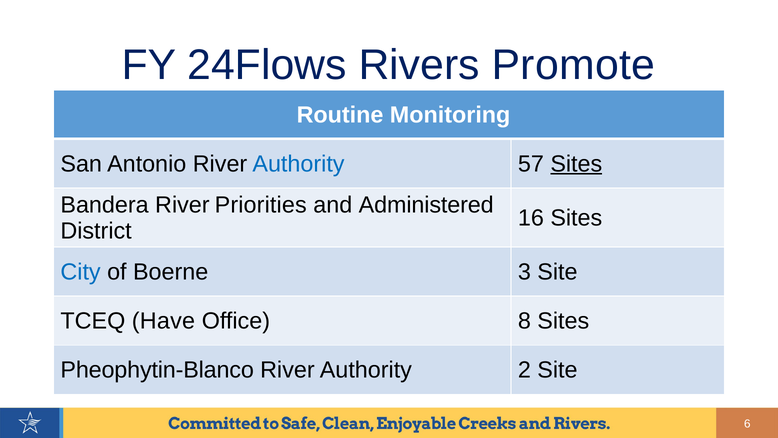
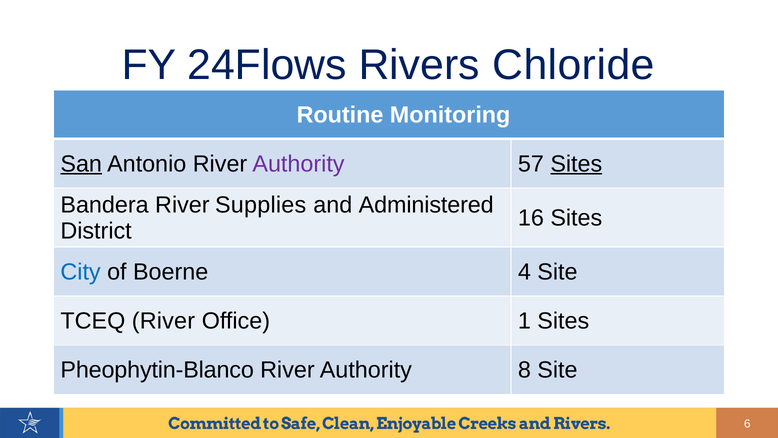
Promote: Promote -> Chloride
San underline: none -> present
Authority at (298, 164) colour: blue -> purple
Priorities: Priorities -> Supplies
3: 3 -> 4
TCEQ Have: Have -> River
8: 8 -> 1
2: 2 -> 8
